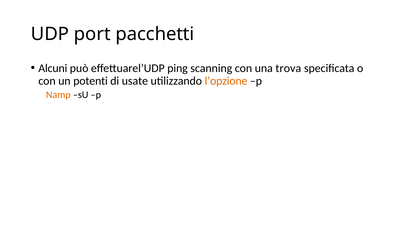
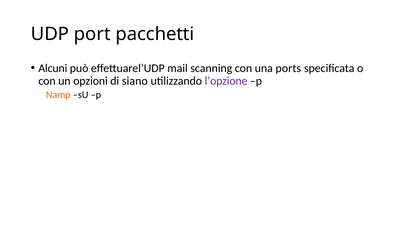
ping: ping -> mail
trova: trova -> ports
potenti: potenti -> opzioni
usate: usate -> siano
l’opzione colour: orange -> purple
